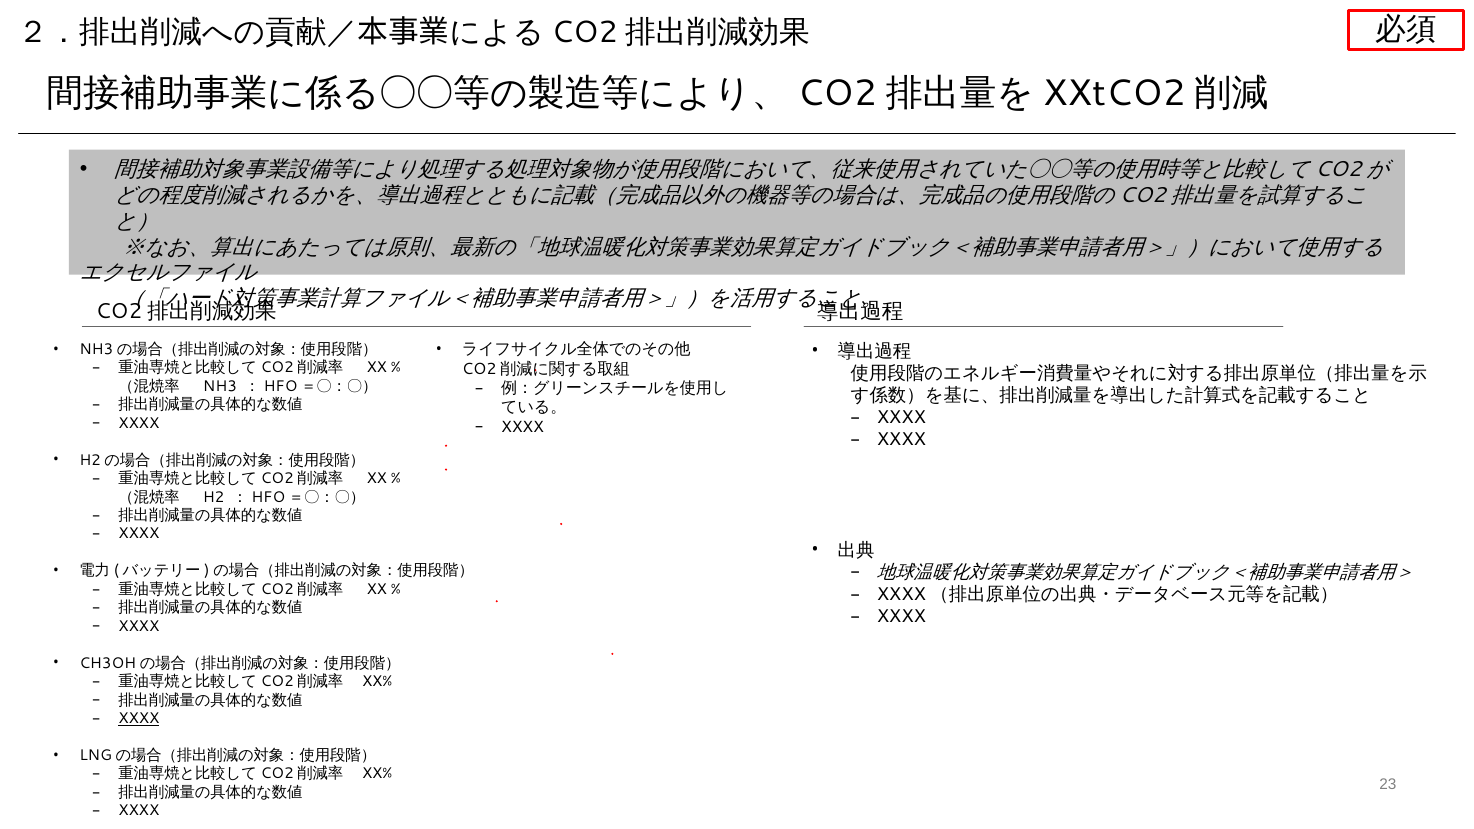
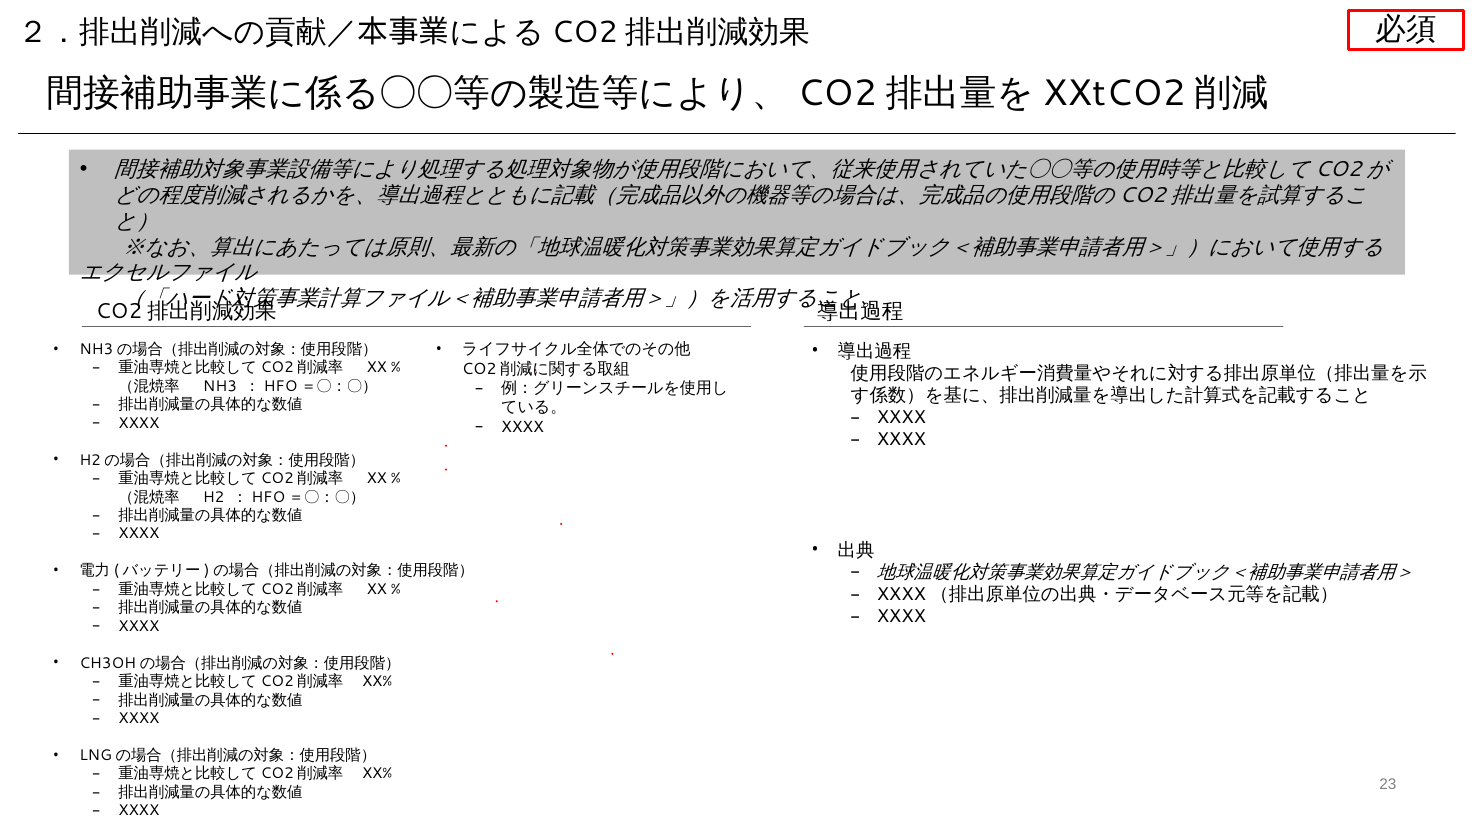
XXXX at (139, 719) underline: present -> none
